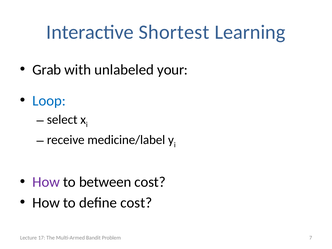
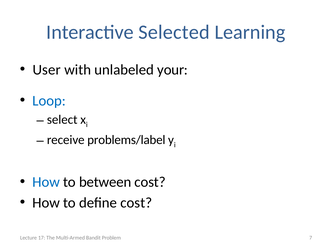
Shortest: Shortest -> Selected
Grab: Grab -> User
medicine/label: medicine/label -> problems/label
How at (46, 182) colour: purple -> blue
